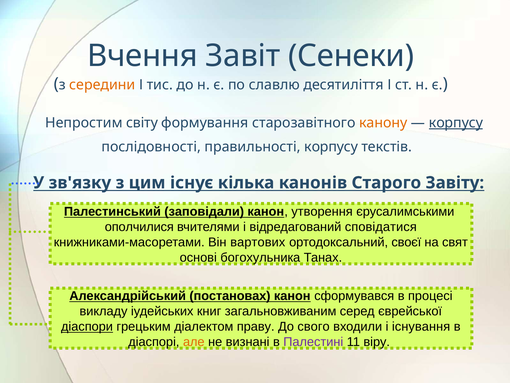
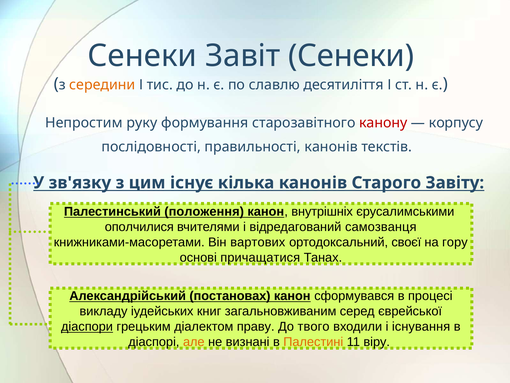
Вчення at (142, 56): Вчення -> Сенеки
світу: світу -> руку
канону colour: orange -> red
корпусу at (456, 123) underline: present -> none
правильності корпусу: корпусу -> канонів
заповідали: заповідали -> положення
утворення: утворення -> внутрішніх
сповідатися: сповідатися -> самозванця
свят: свят -> гору
богохульника: богохульника -> причащатися
свого: свого -> твого
Палестині colour: purple -> orange
